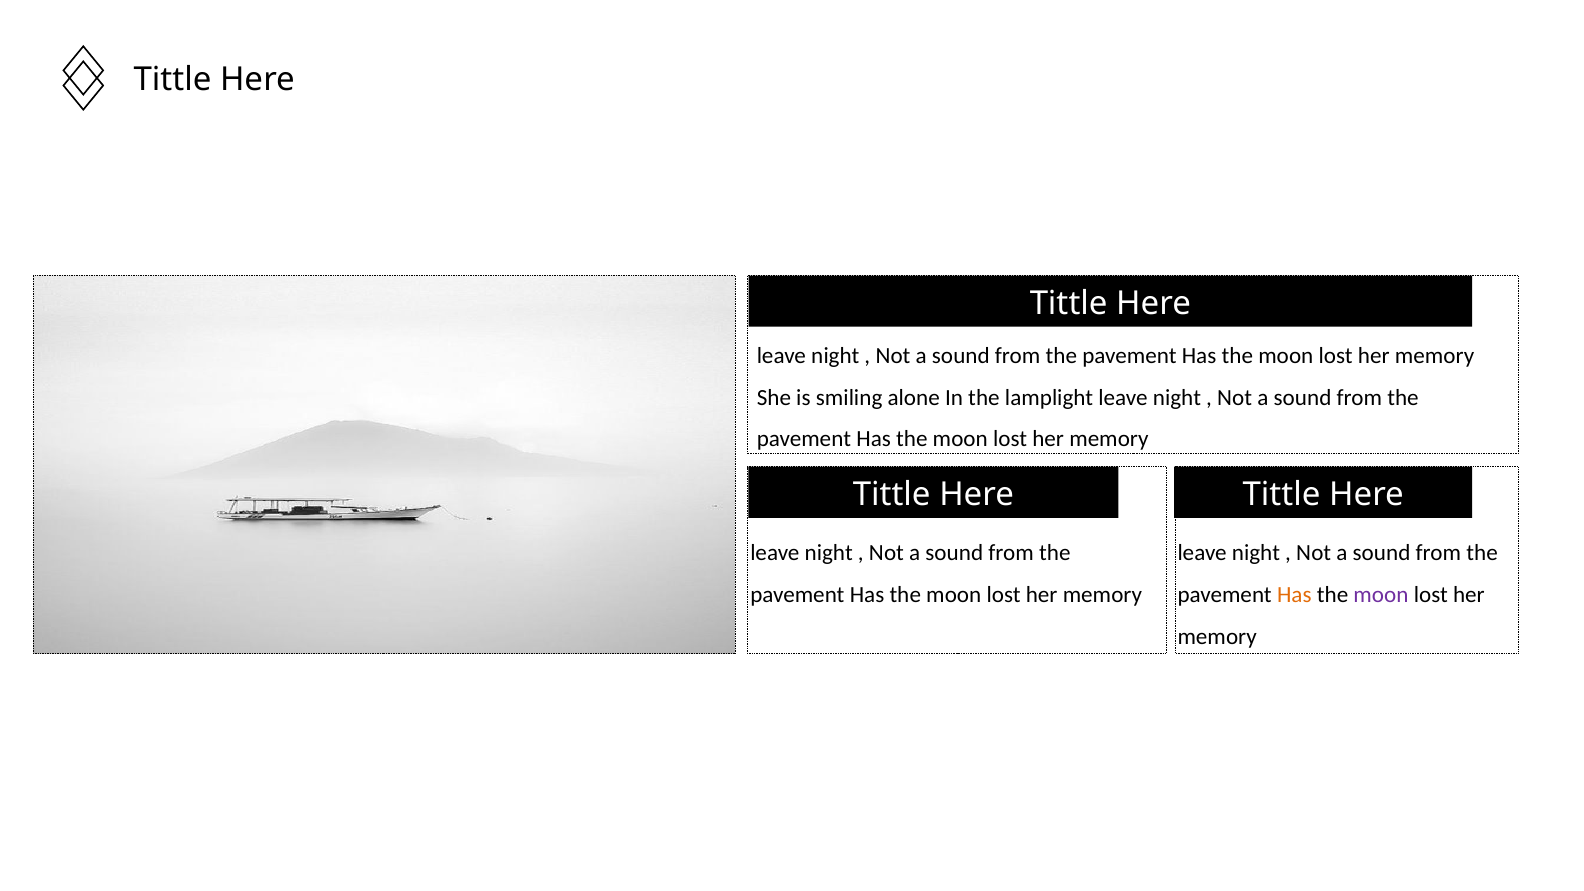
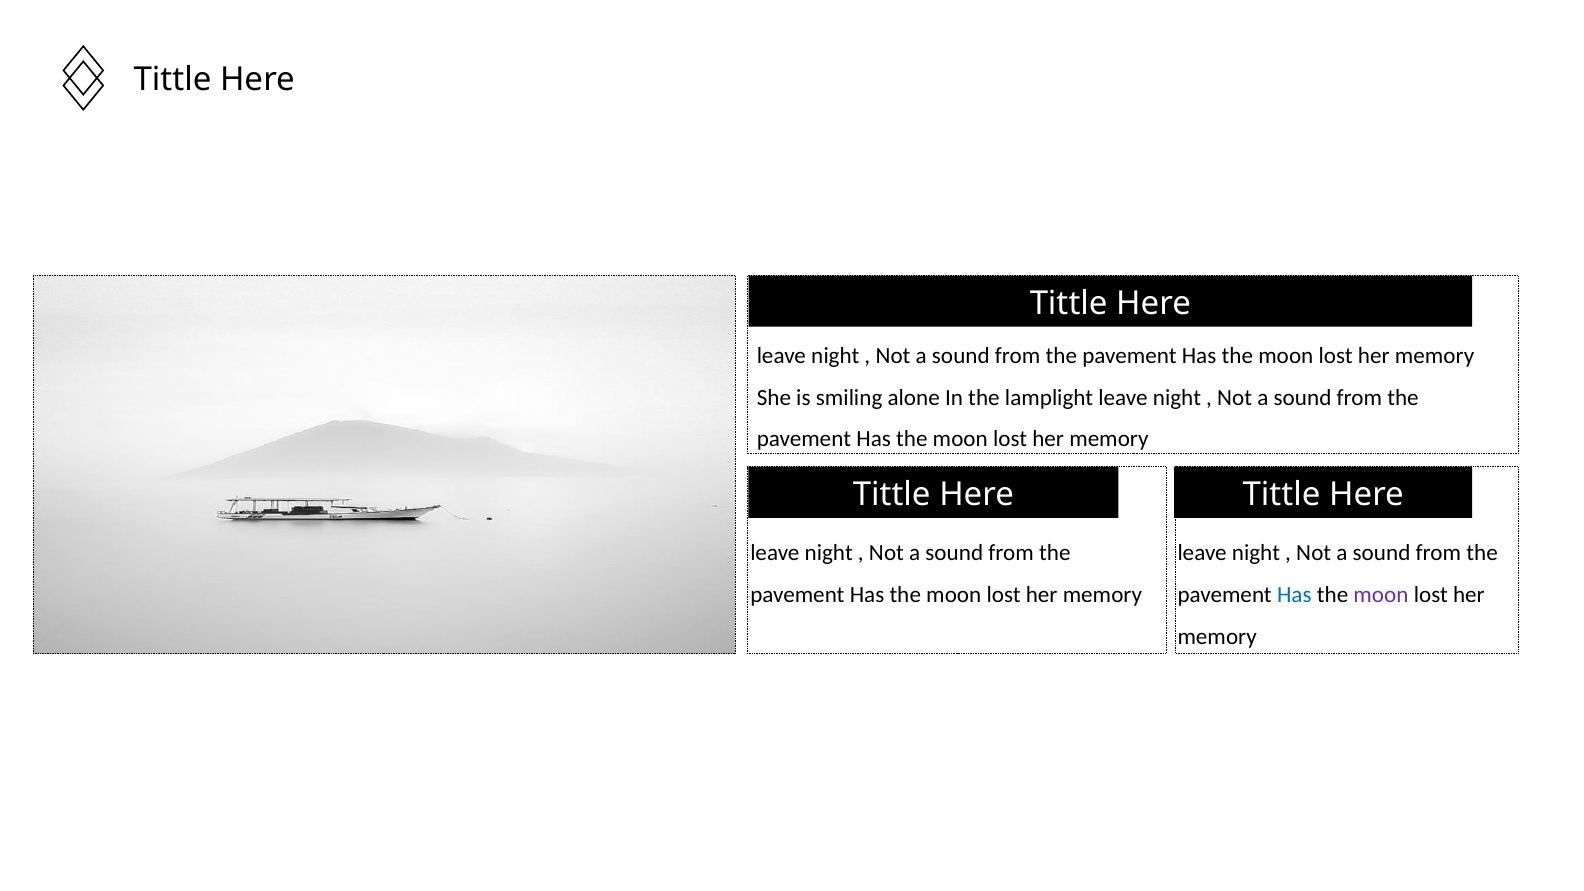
Has at (1294, 595) colour: orange -> blue
